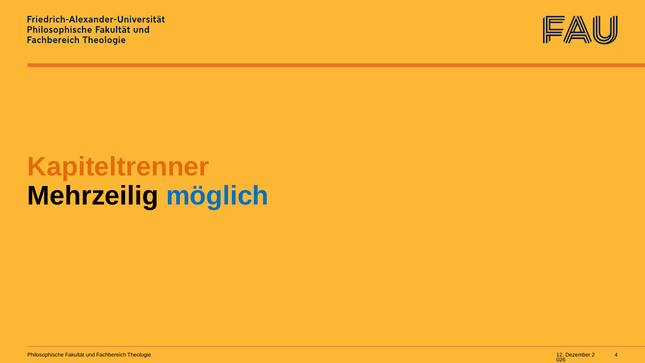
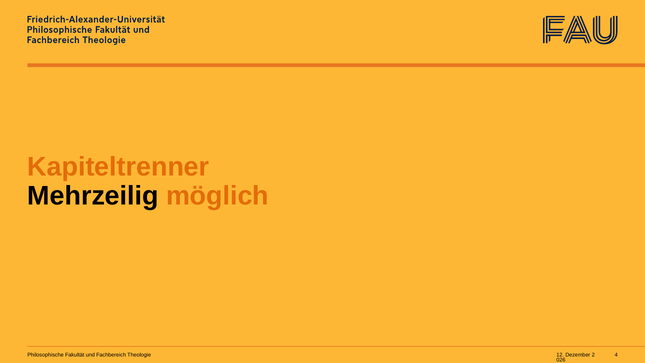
möglich colour: blue -> orange
